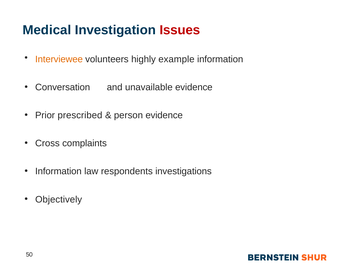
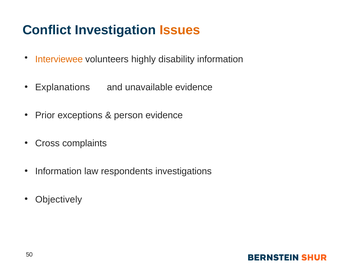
Medical: Medical -> Conflict
Issues colour: red -> orange
example: example -> disability
Conversation: Conversation -> Explanations
prescribed: prescribed -> exceptions
